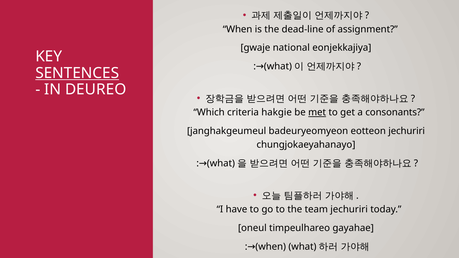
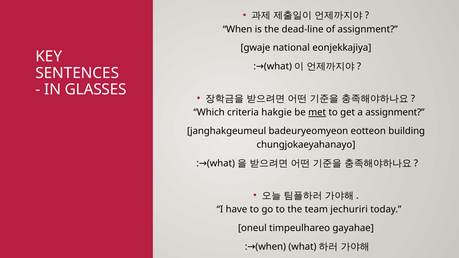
SENTENCES underline: present -> none
DEUREO: DEUREO -> GLASSES
a consonants: consonants -> assignment
eotteon jechuriri: jechuriri -> building
